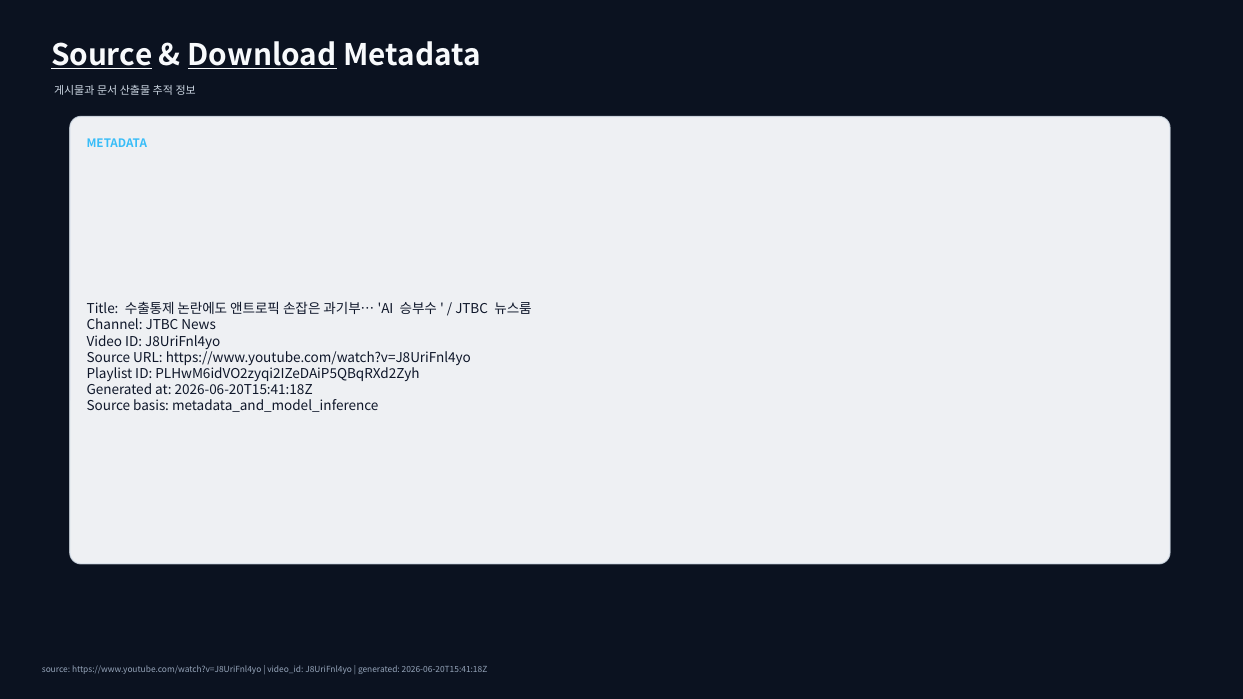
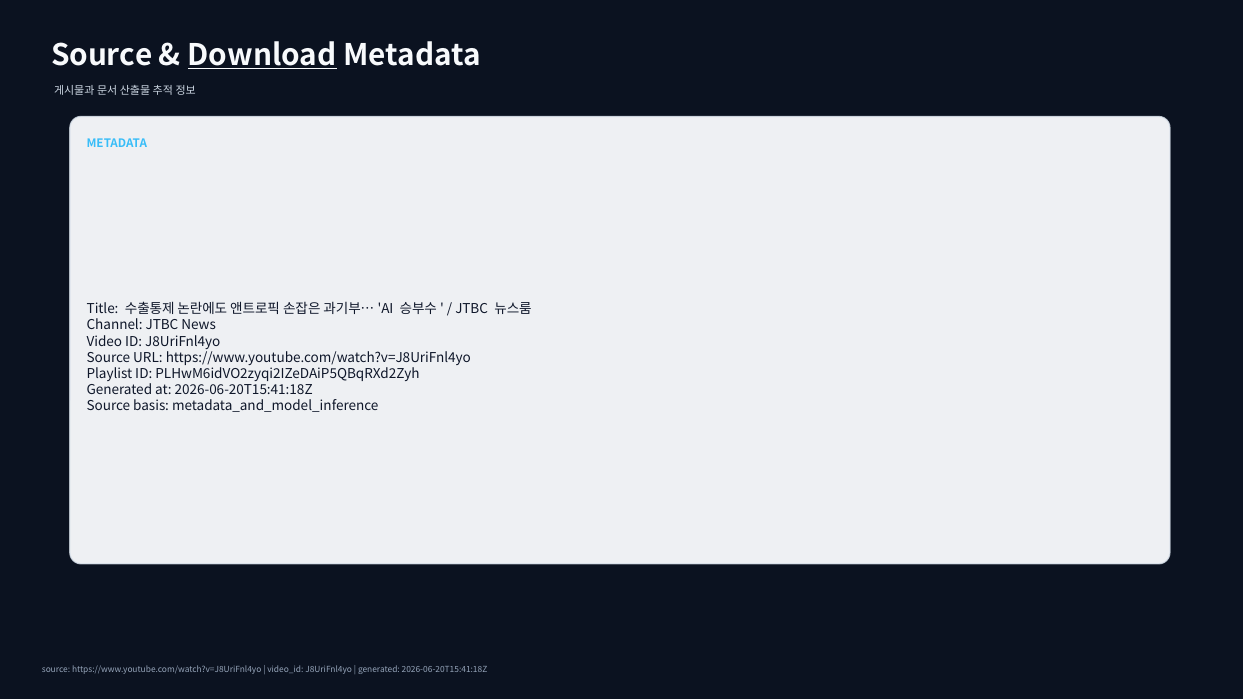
Source at (102, 56) underline: present -> none
